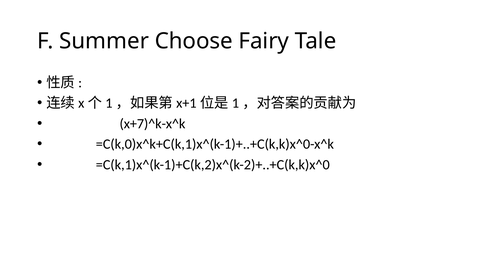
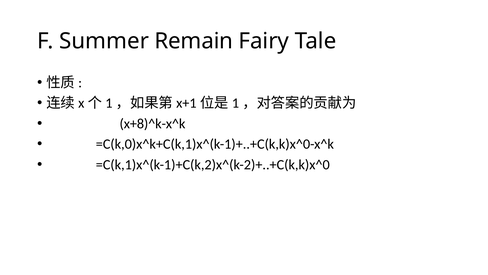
Choose: Choose -> Remain
x+7)^k-x^k: x+7)^k-x^k -> x+8)^k-x^k
